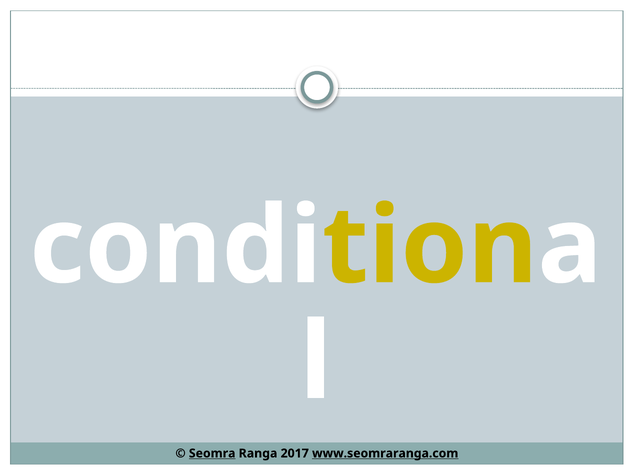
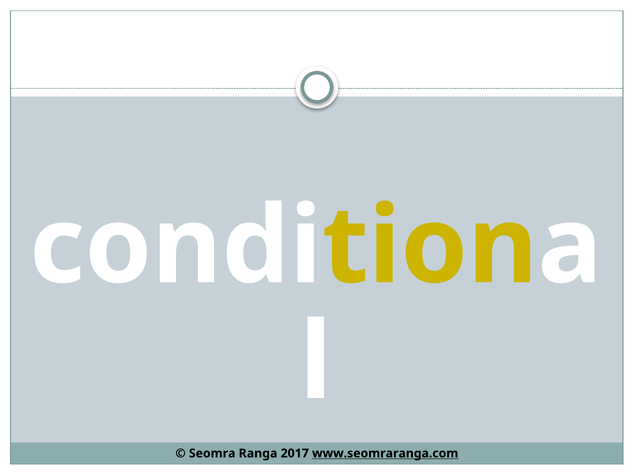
Seomra underline: present -> none
